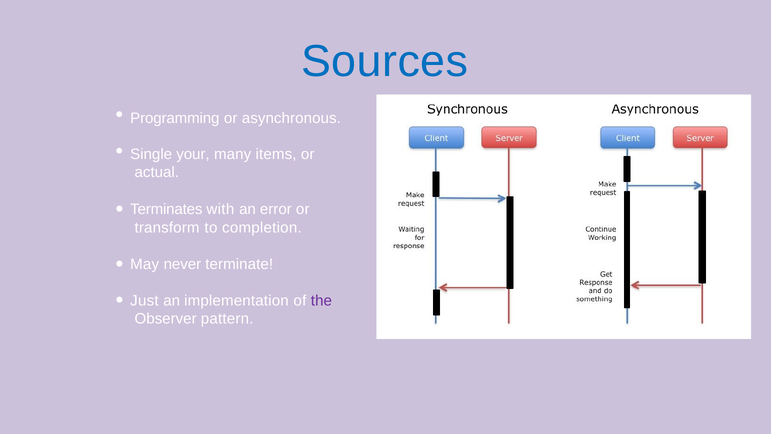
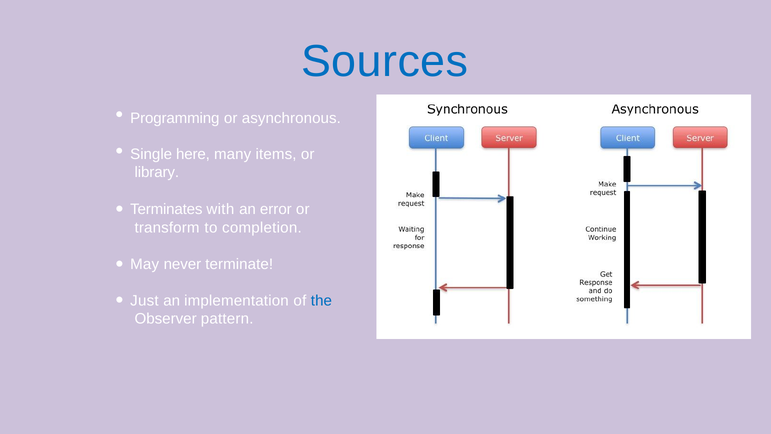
your: your -> here
actual: actual -> library
the colour: purple -> blue
